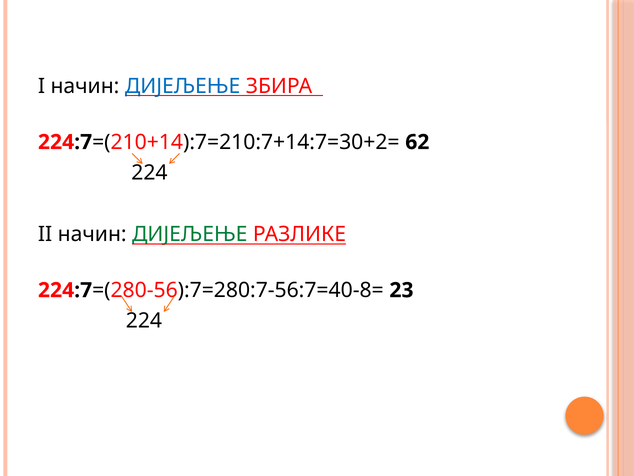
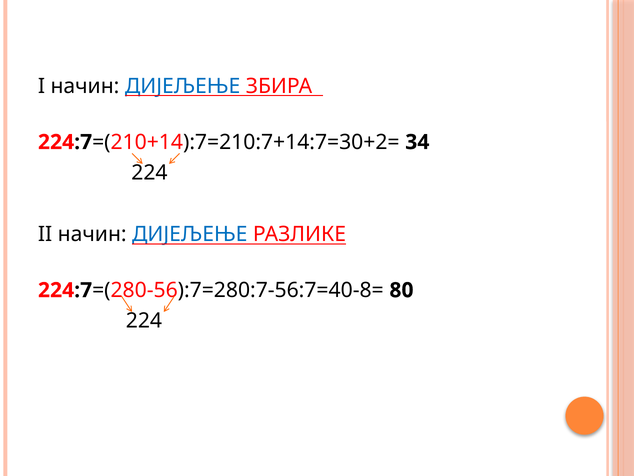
62: 62 -> 34
ДИЈЕЉЕЊЕ at (190, 234) colour: green -> blue
23: 23 -> 80
